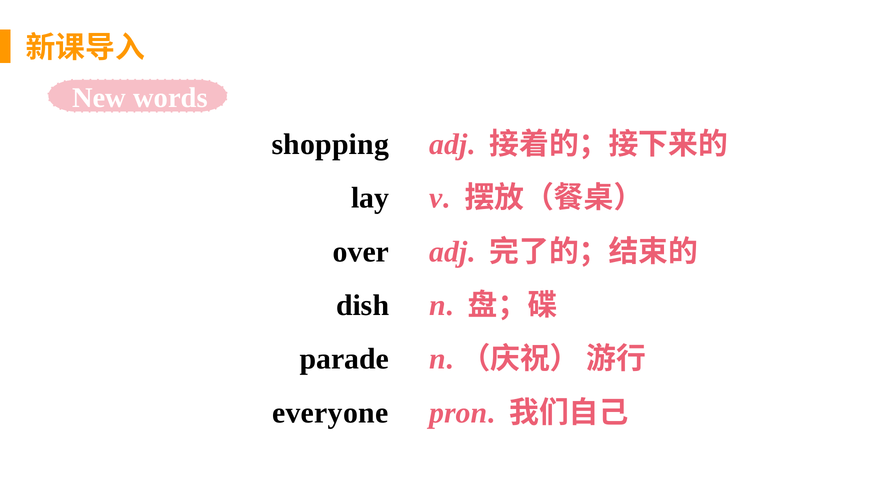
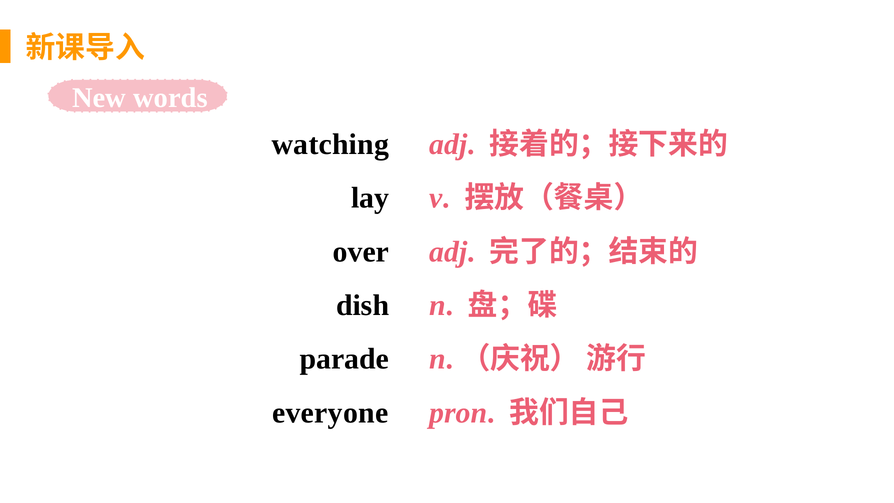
shopping: shopping -> watching
